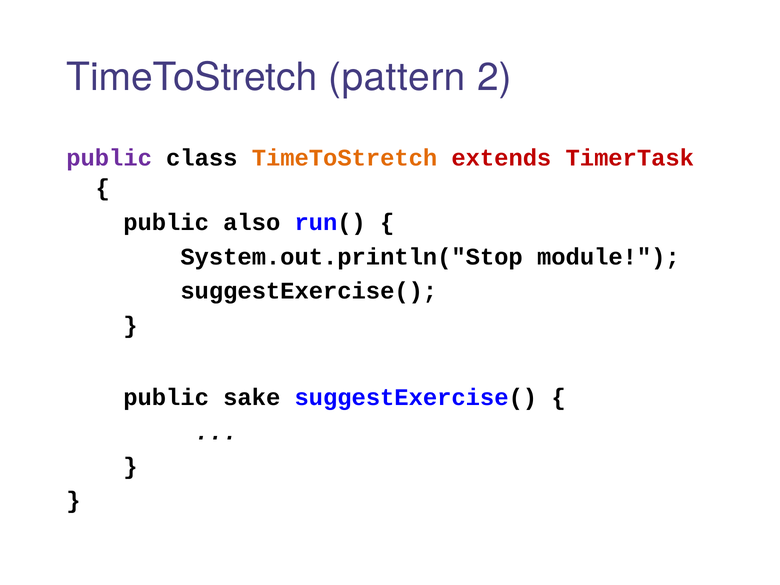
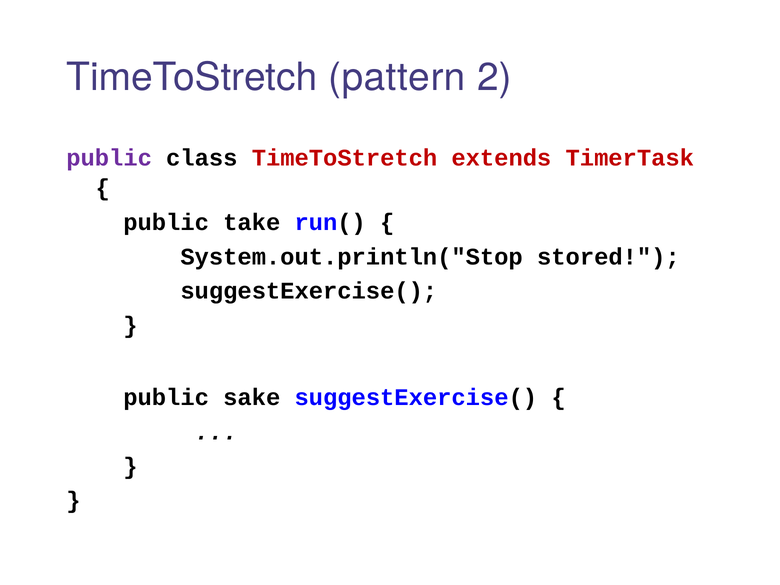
TimeToStretch at (345, 158) colour: orange -> red
also: also -> take
module: module -> stored
